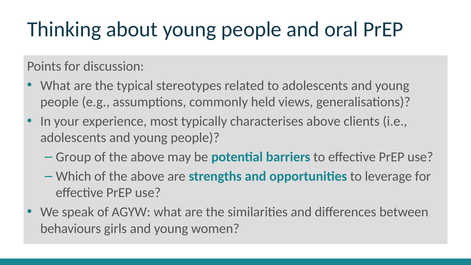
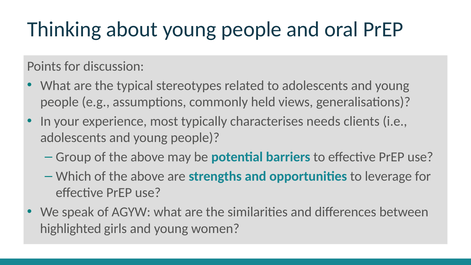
characterises above: above -> needs
behaviours: behaviours -> highlighted
